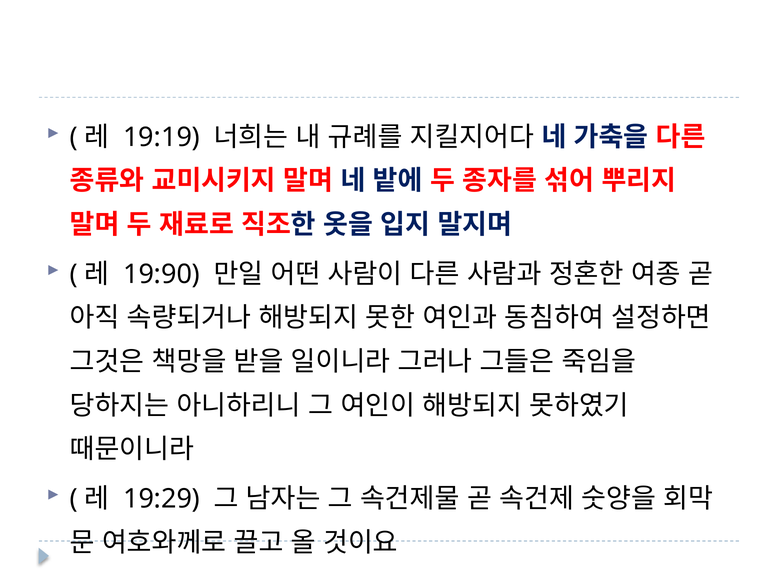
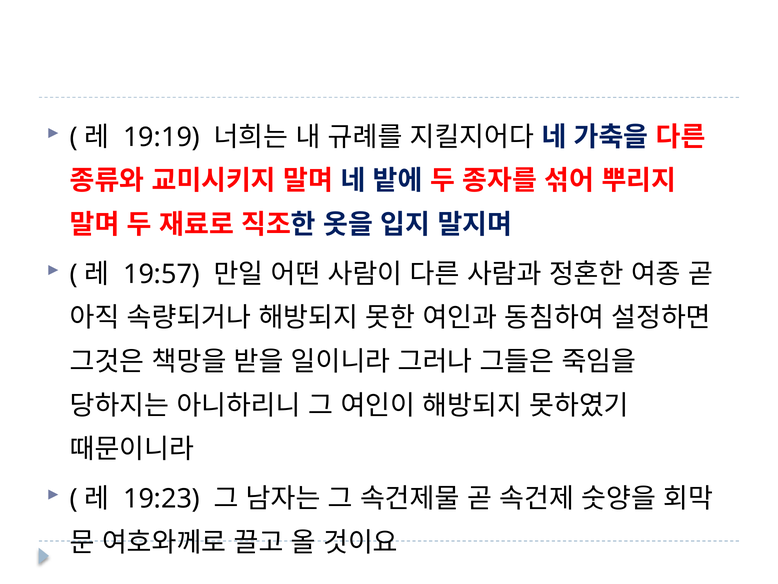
19:90: 19:90 -> 19:57
19:29: 19:29 -> 19:23
